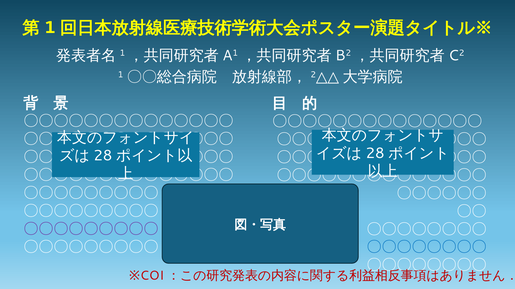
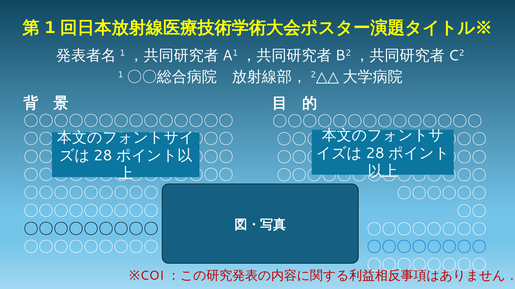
〇〇〇〇〇〇〇〇〇 at (91, 229) colour: purple -> black
